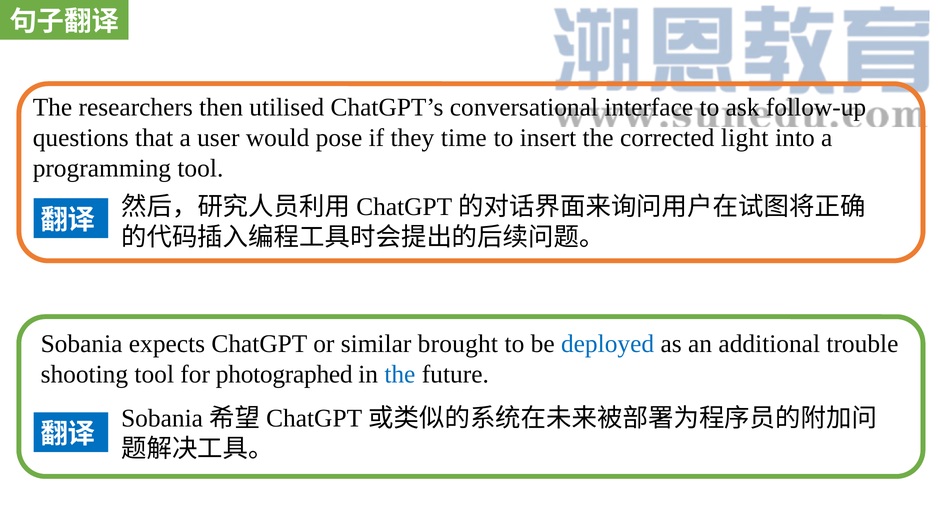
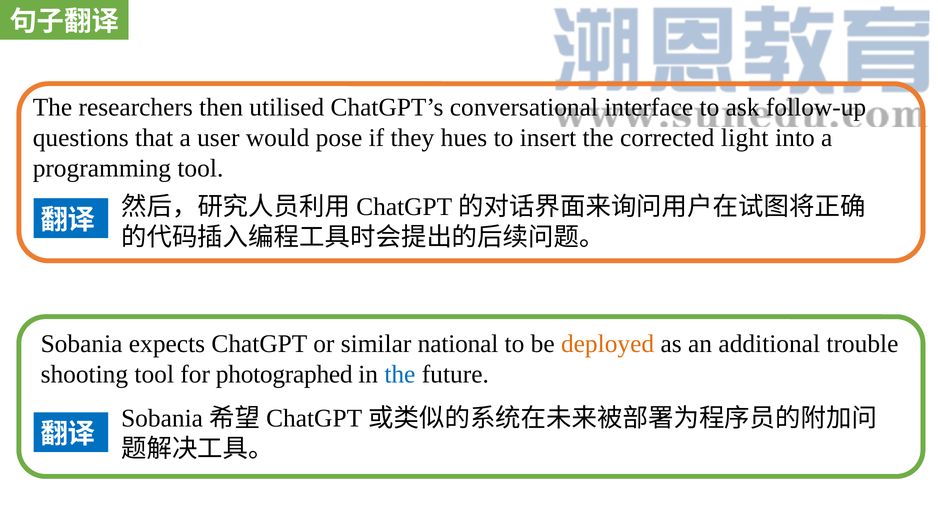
time: time -> hues
brought: brought -> national
deployed colour: blue -> orange
